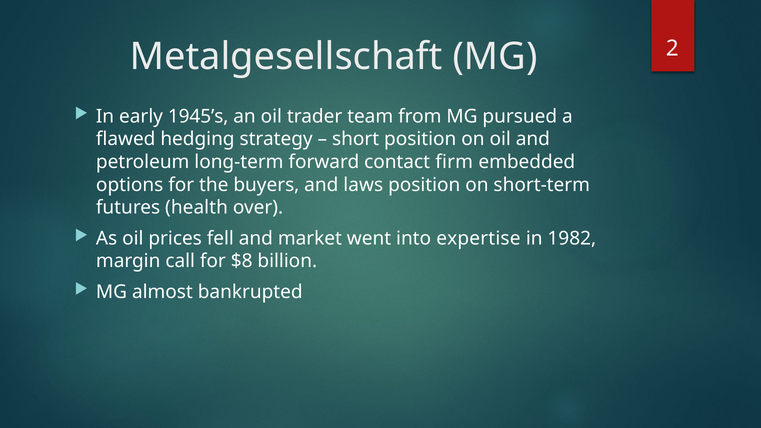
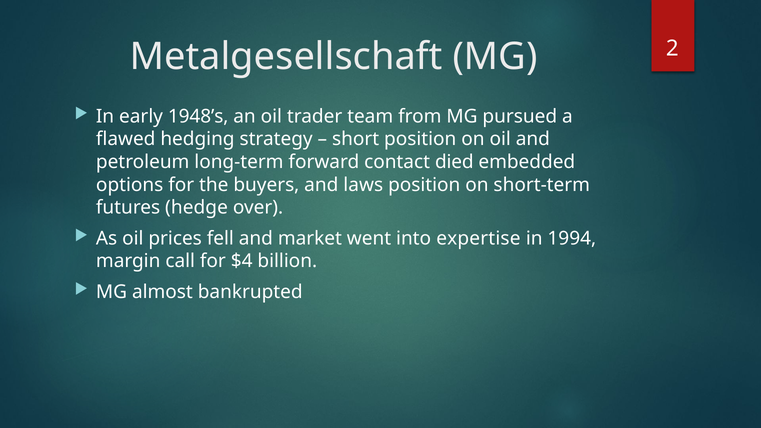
1945’s: 1945’s -> 1948’s
firm: firm -> died
health: health -> hedge
1982: 1982 -> 1994
$8: $8 -> $4
